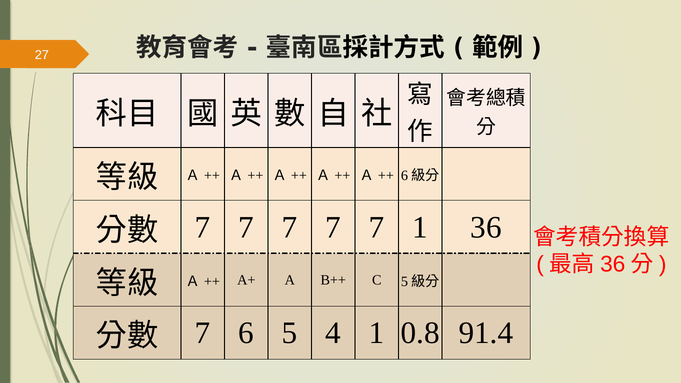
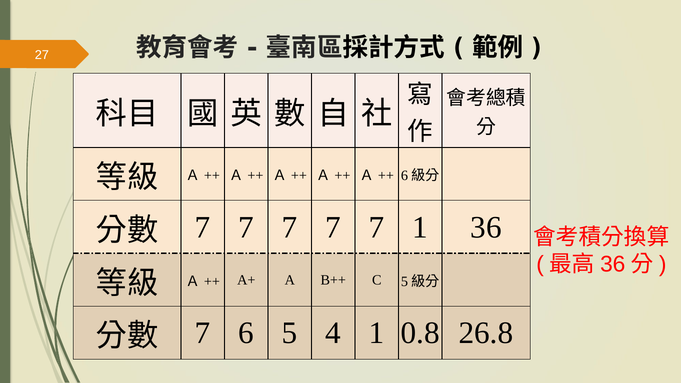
91.4: 91.4 -> 26.8
